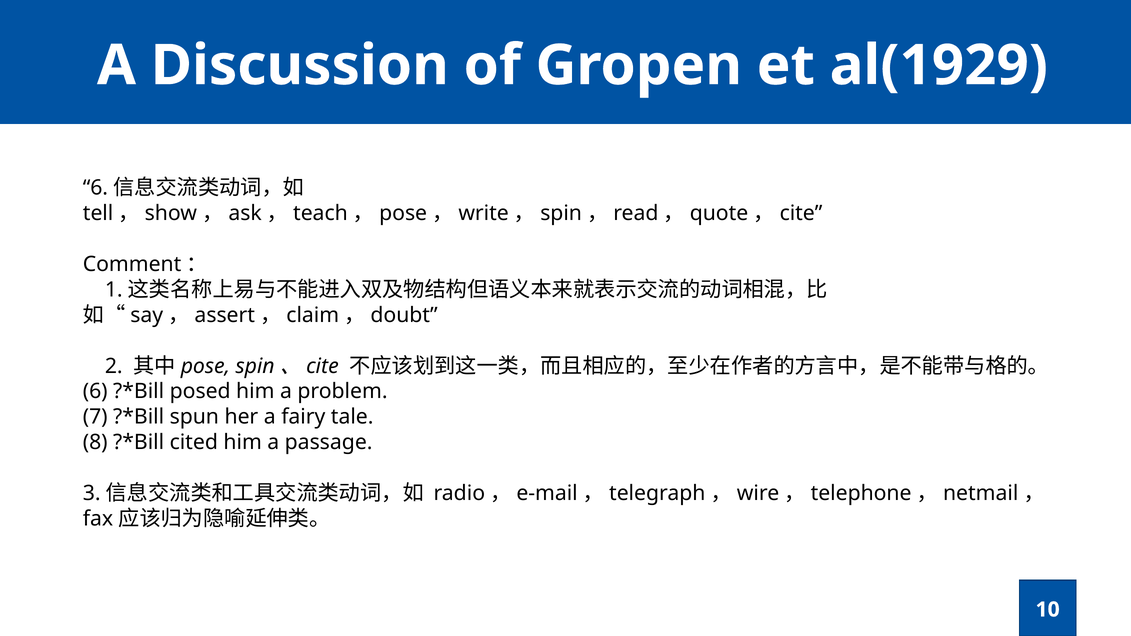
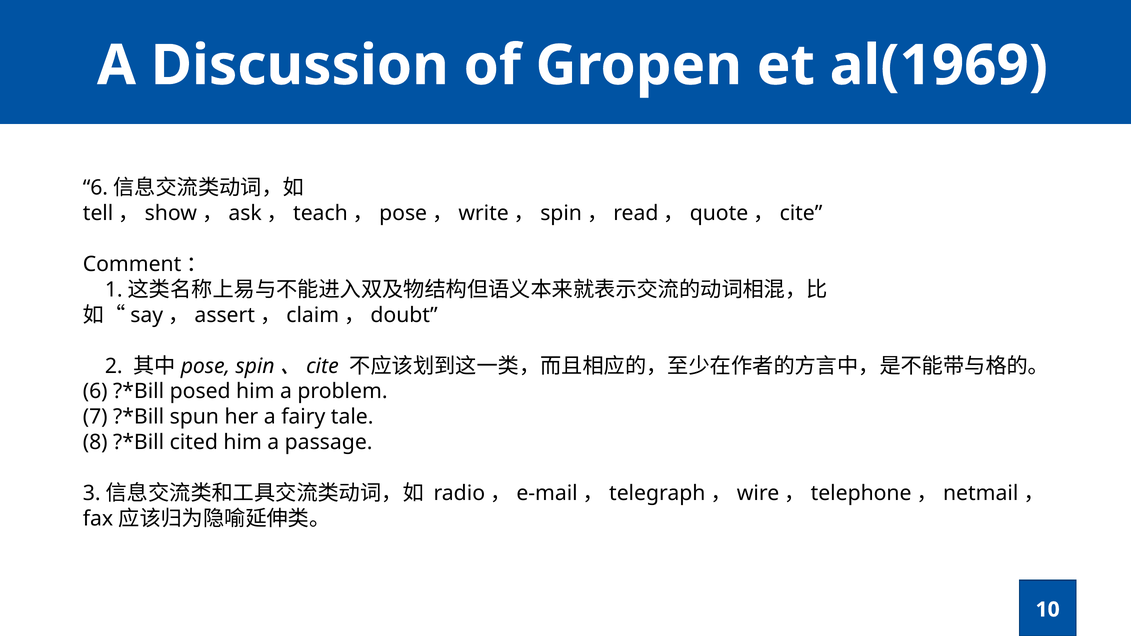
al(1929: al(1929 -> al(1969
